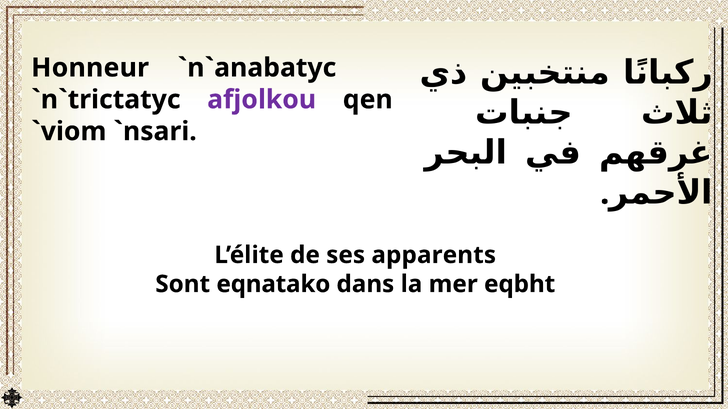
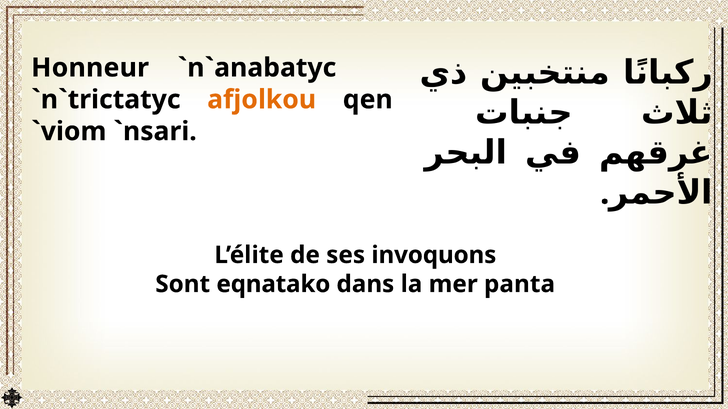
afjolkou colour: purple -> orange
apparents: apparents -> invoquons
eqbht: eqbht -> panta
